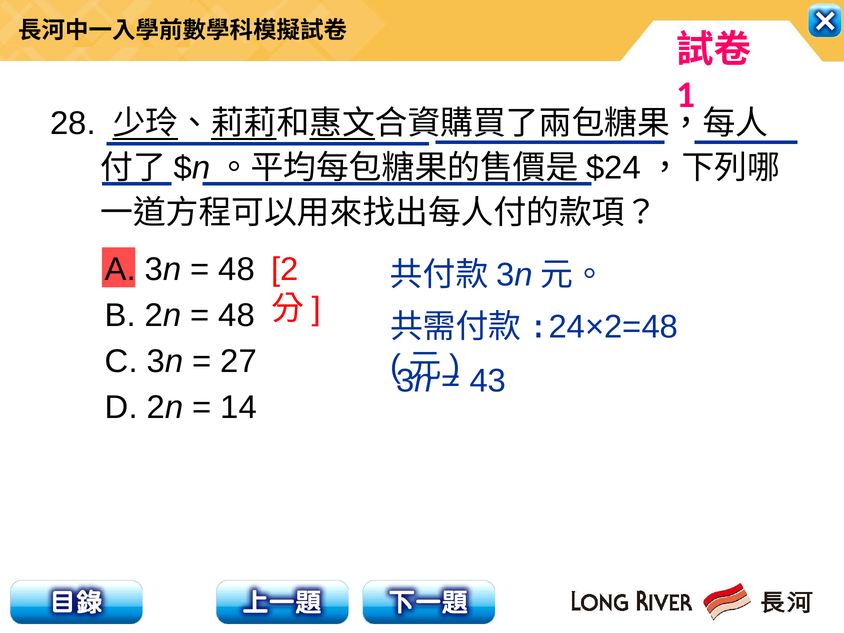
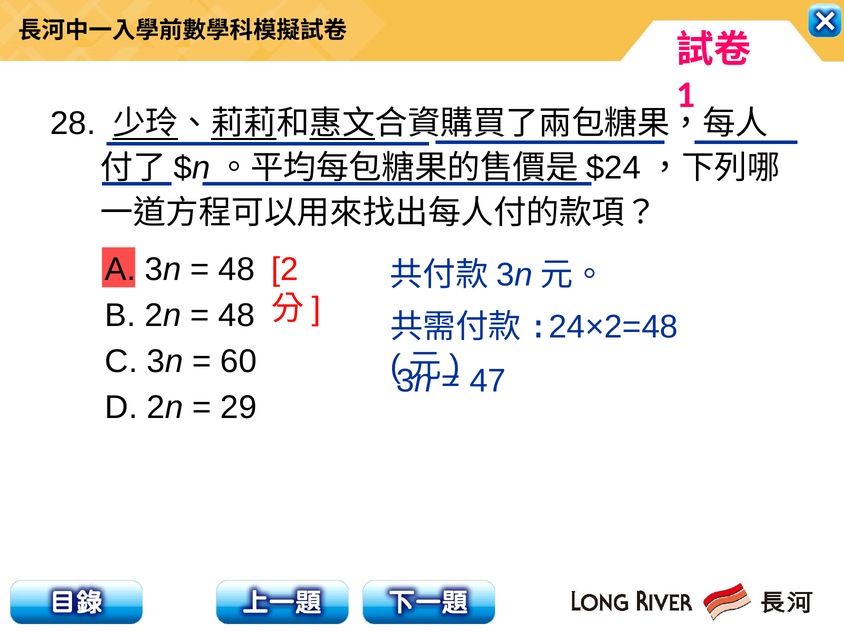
27: 27 -> 60
43: 43 -> 47
14: 14 -> 29
